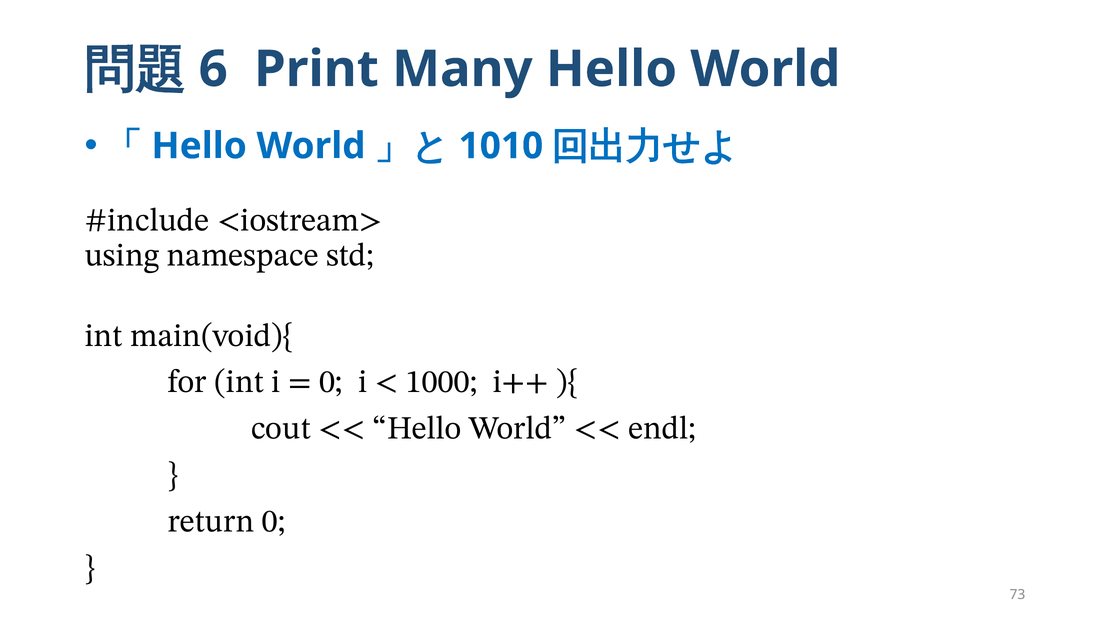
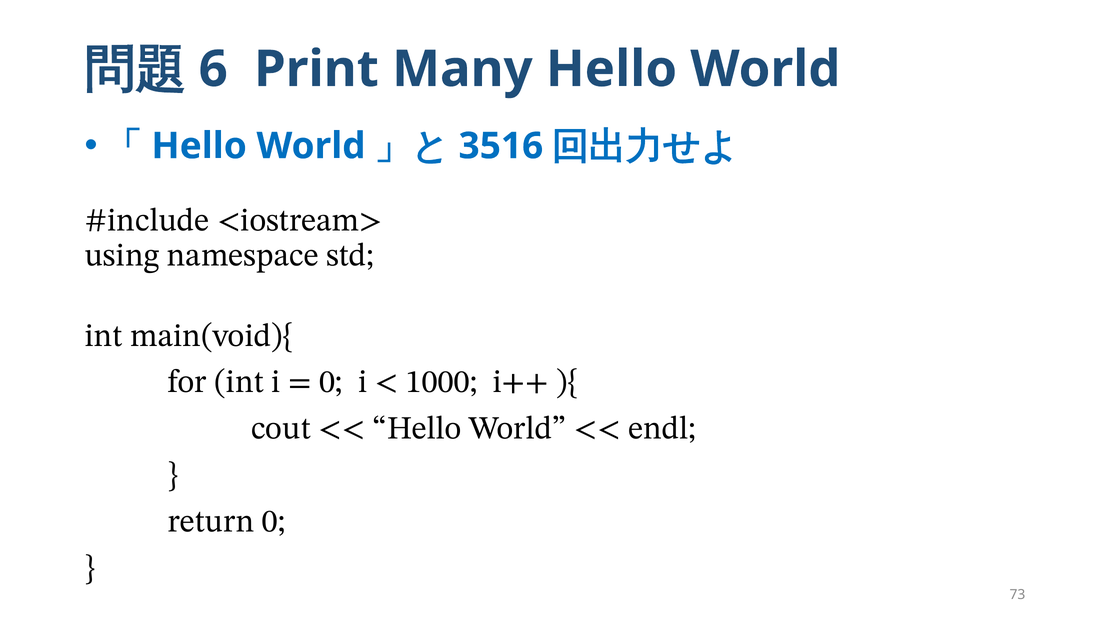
1010: 1010 -> 3516
